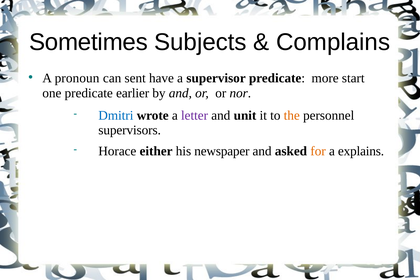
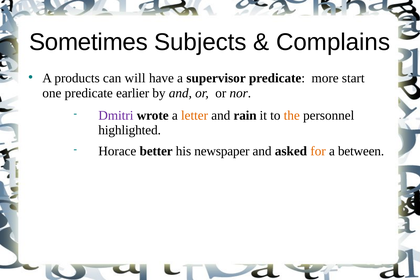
pronoun: pronoun -> products
sent: sent -> will
Dmitri colour: blue -> purple
letter colour: purple -> orange
unit: unit -> rain
supervisors: supervisors -> highlighted
either: either -> better
explains: explains -> between
